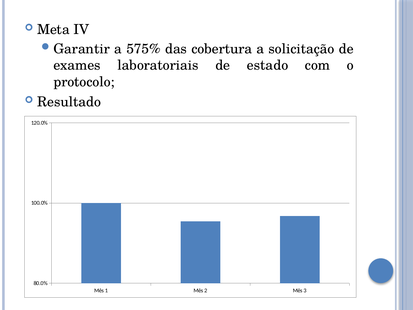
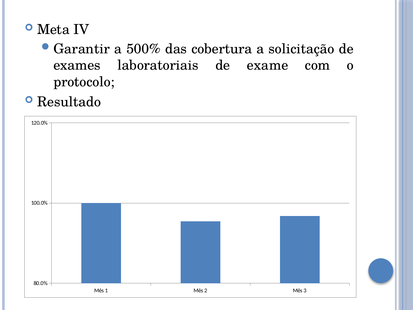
575%: 575% -> 500%
estado: estado -> exame
